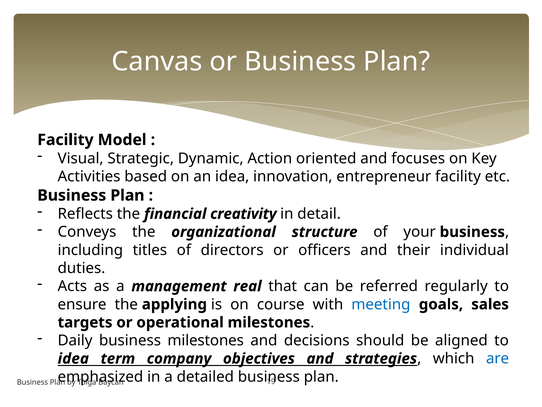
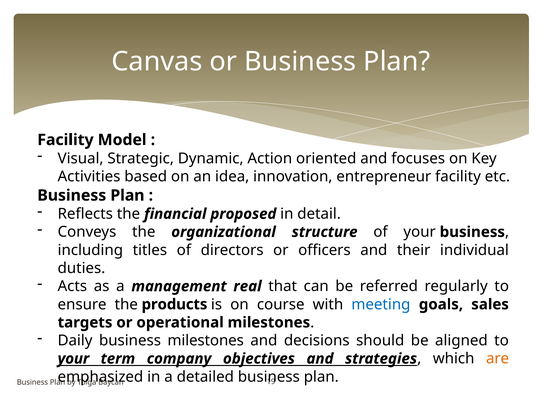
creativity: creativity -> proposed
applying: applying -> products
idea at (73, 358): idea -> your
are colour: blue -> orange
